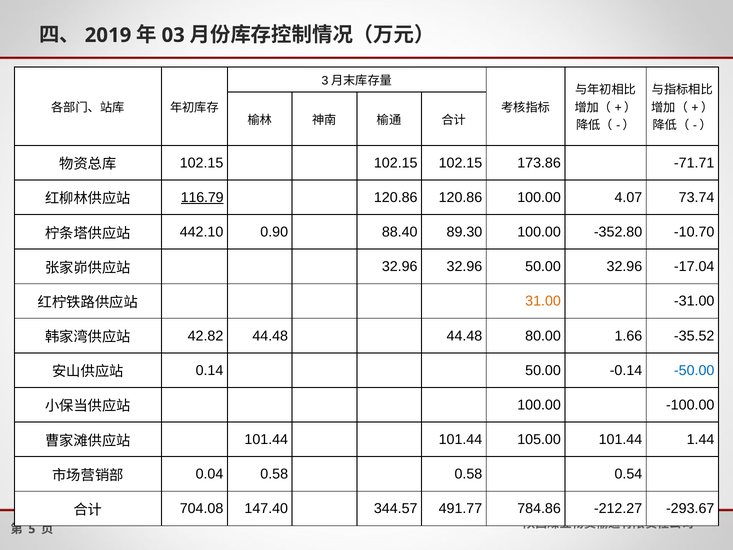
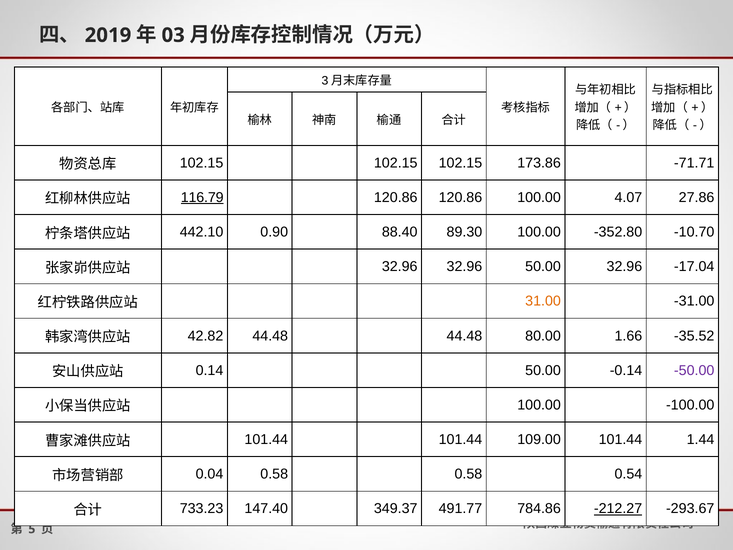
73.74: 73.74 -> 27.86
-50.00 colour: blue -> purple
105.00: 105.00 -> 109.00
704.08: 704.08 -> 733.23
344.57: 344.57 -> 349.37
-212.27 underline: none -> present
